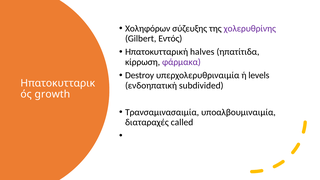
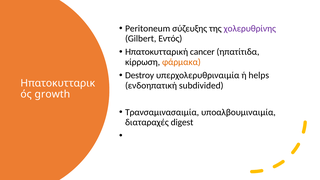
Χοληφόρων: Χοληφόρων -> Peritoneum
halves: halves -> cancer
φάρμακα colour: purple -> orange
levels: levels -> helps
called: called -> digest
